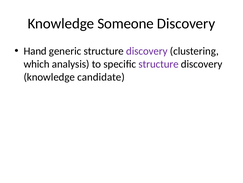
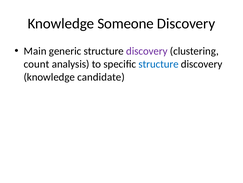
Hand: Hand -> Main
which: which -> count
structure at (159, 64) colour: purple -> blue
